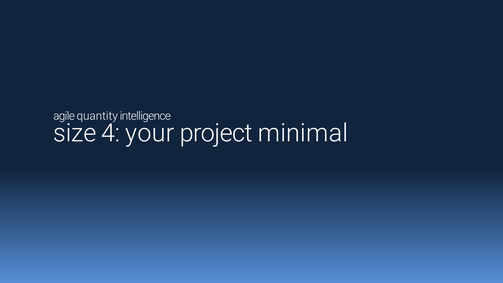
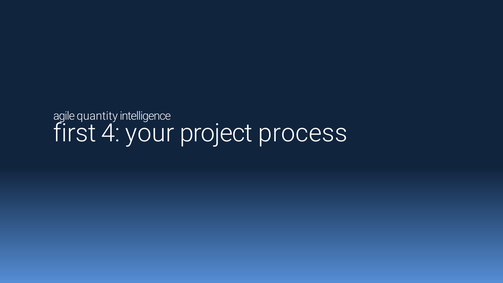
size: size -> first
minimal: minimal -> process
